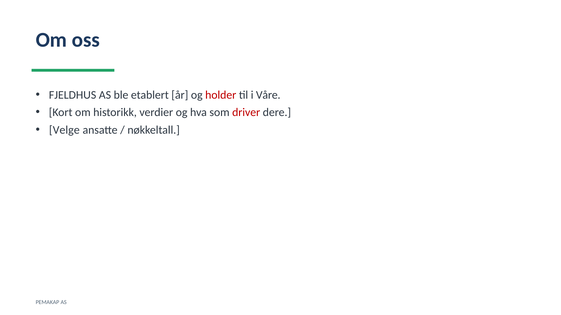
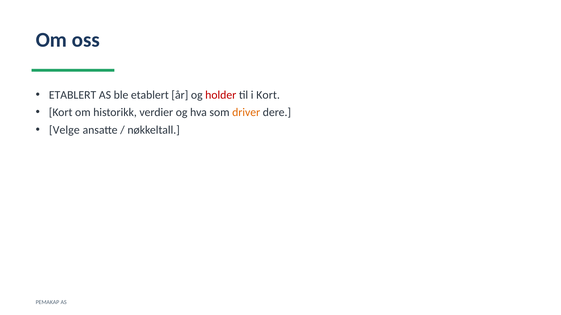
FJELDHUS at (73, 95): FJELDHUS -> ETABLERT
i Våre: Våre -> Kort
driver colour: red -> orange
